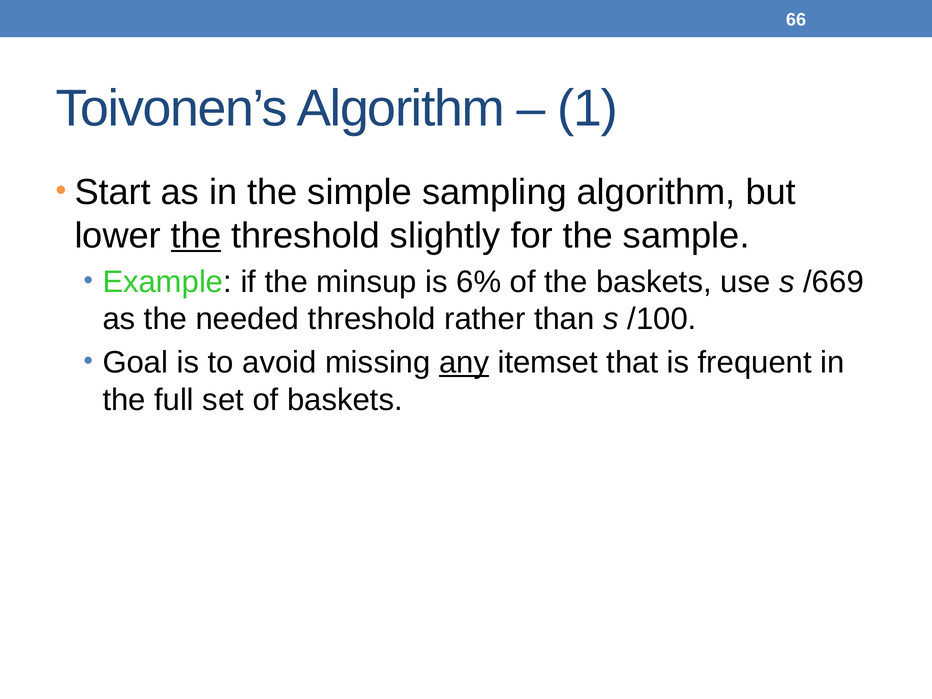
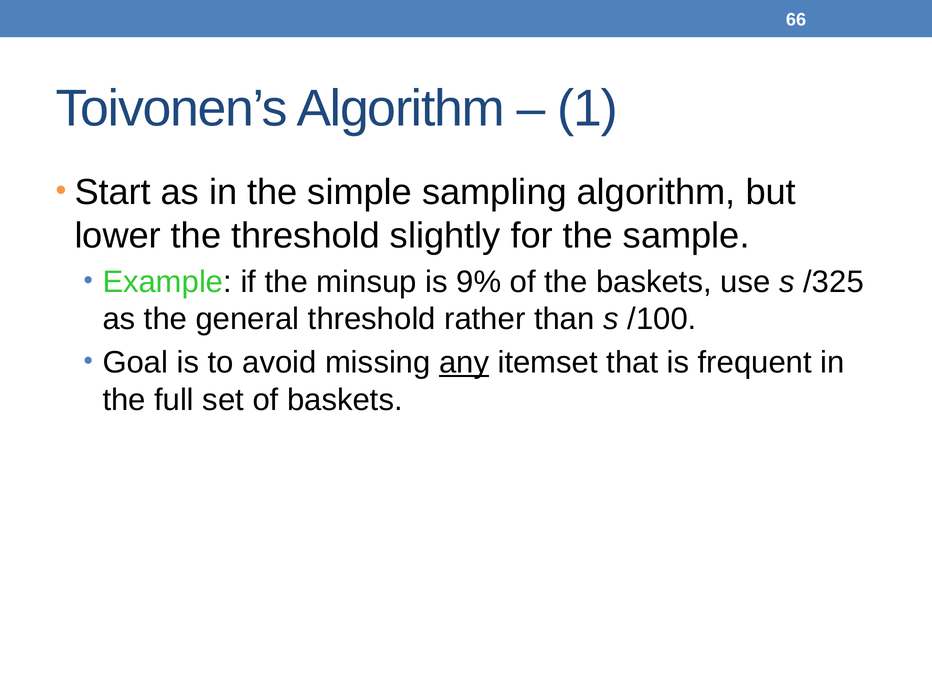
the at (196, 236) underline: present -> none
6%: 6% -> 9%
/669: /669 -> /325
needed: needed -> general
